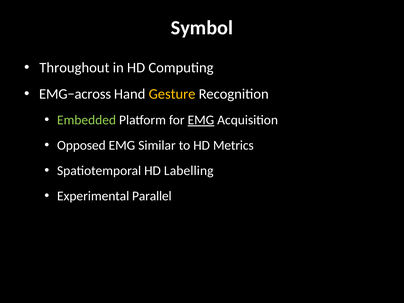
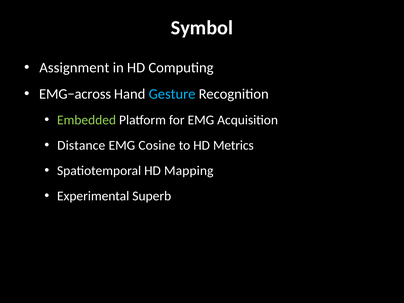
Throughout: Throughout -> Assignment
Gesture colour: yellow -> light blue
EMG at (201, 120) underline: present -> none
Opposed: Opposed -> Distance
Similar: Similar -> Cosine
Labelling: Labelling -> Mapping
Parallel: Parallel -> Superb
